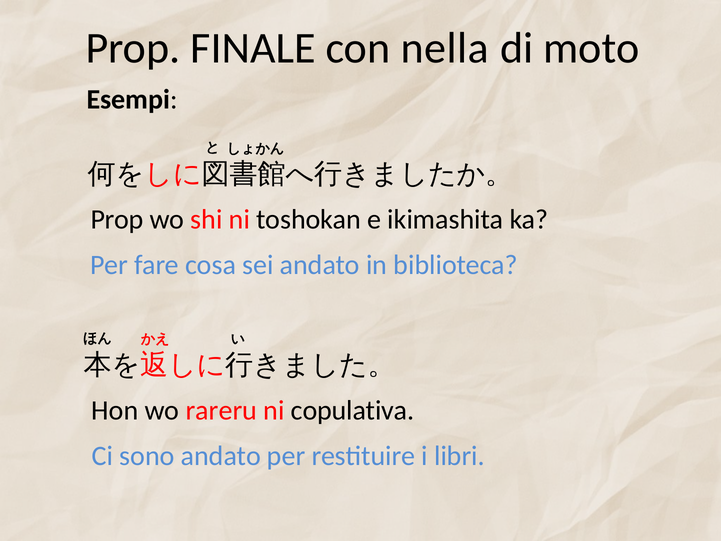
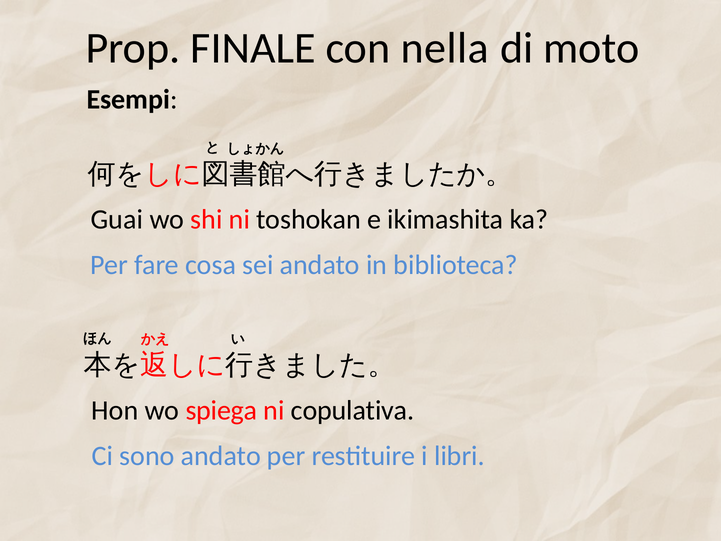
Prop at (117, 220): Prop -> Guai
rareru: rareru -> spiega
